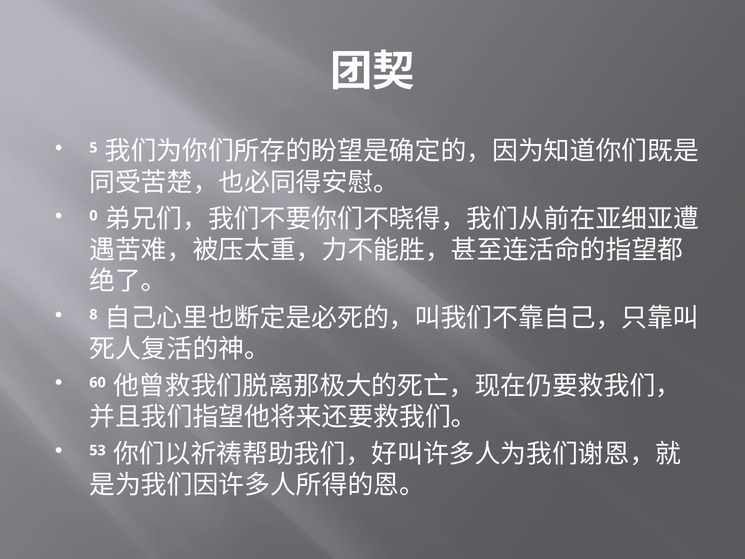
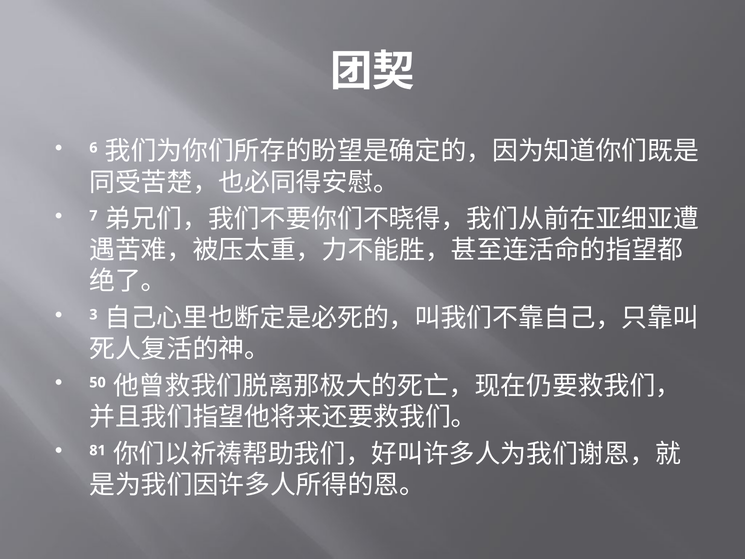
5: 5 -> 6
0: 0 -> 7
8: 8 -> 3
60: 60 -> 50
53: 53 -> 81
